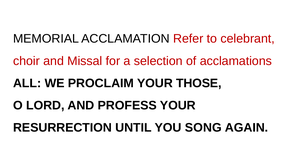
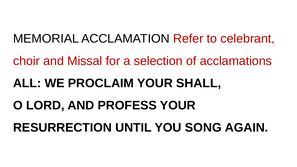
THOSE: THOSE -> SHALL
